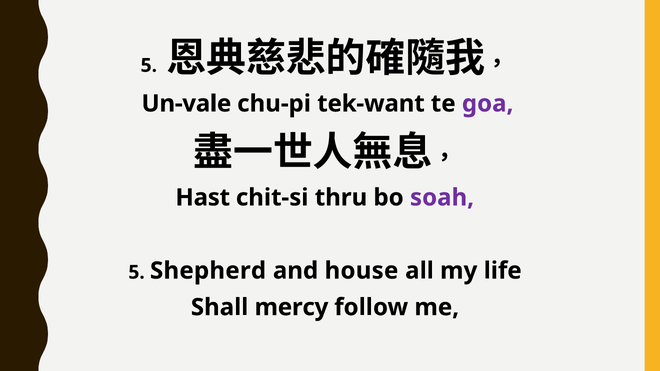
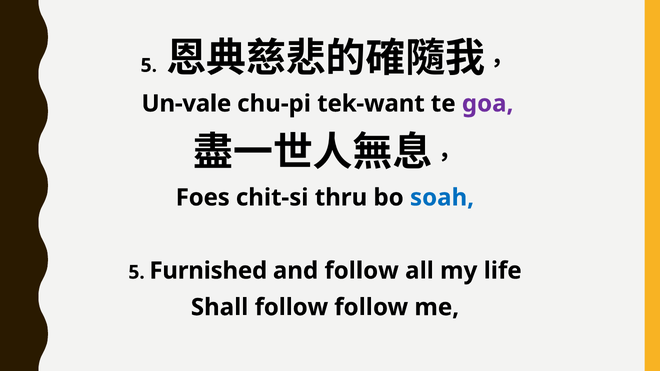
Hast: Hast -> Foes
soah colour: purple -> blue
Shepherd: Shepherd -> Furnished
and house: house -> follow
Shall mercy: mercy -> follow
